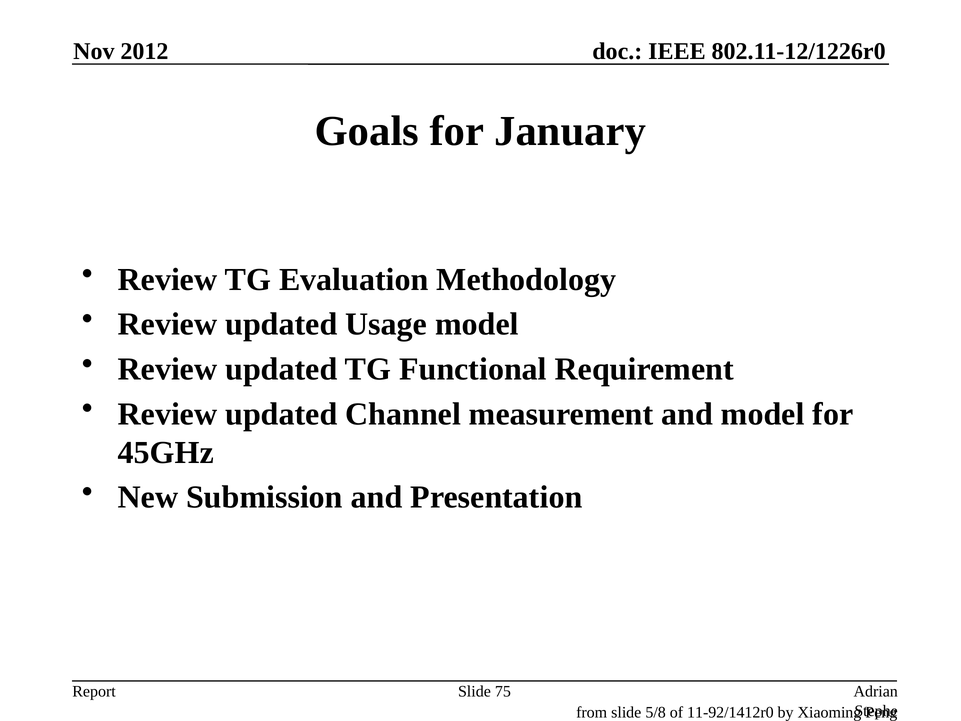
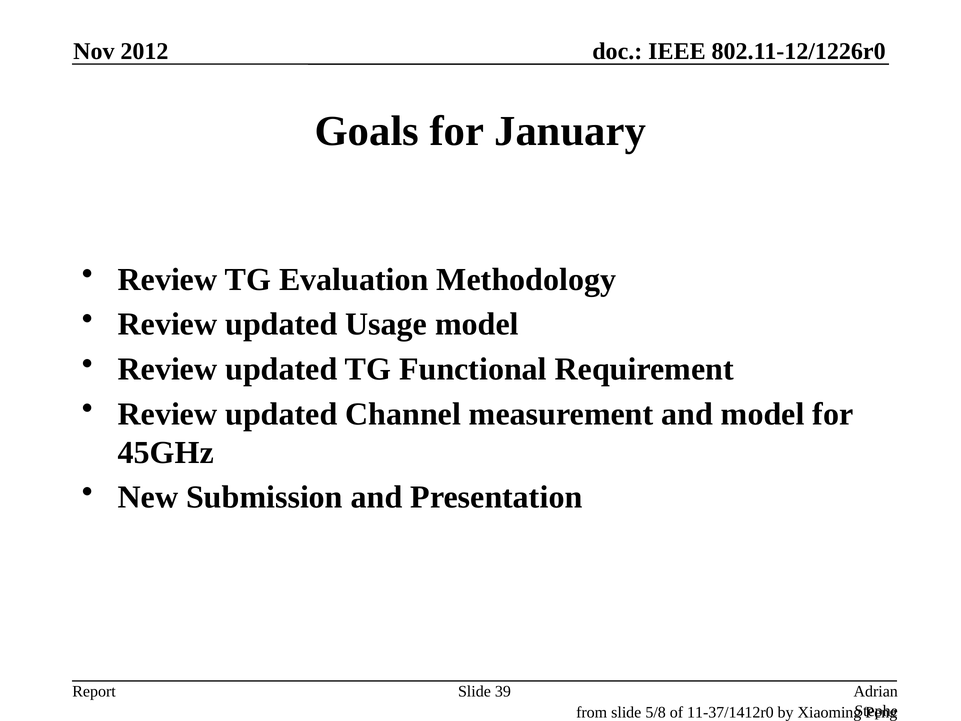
75: 75 -> 39
11-92/1412r0: 11-92/1412r0 -> 11-37/1412r0
